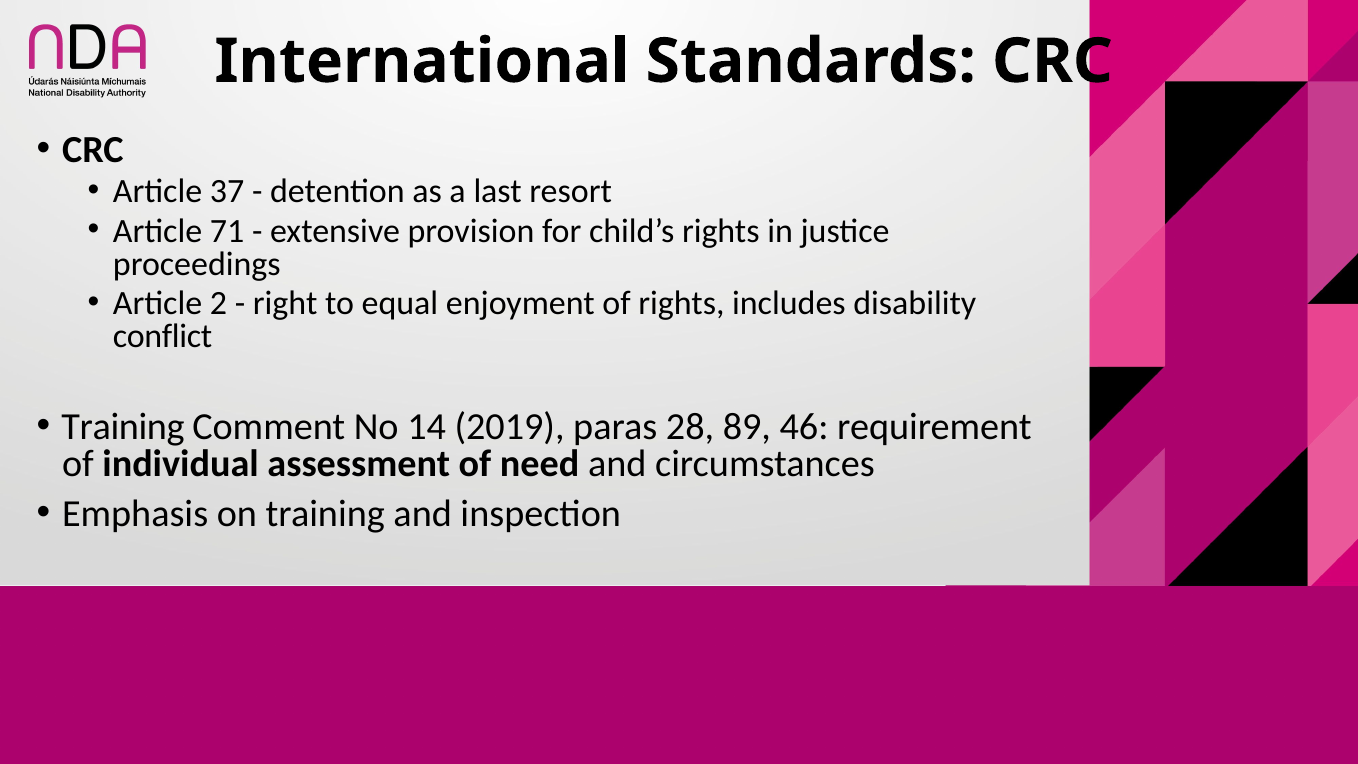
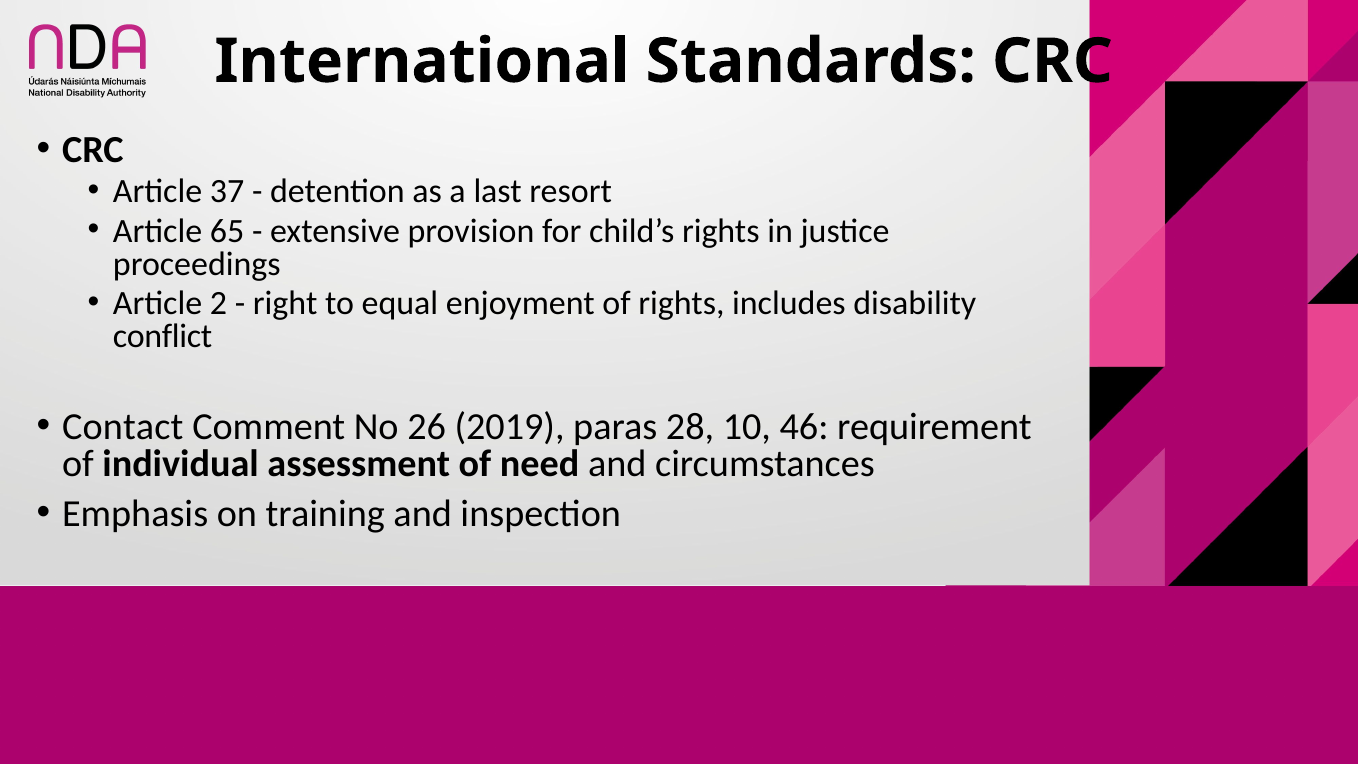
71: 71 -> 65
Training at (123, 427): Training -> Contact
14: 14 -> 26
89: 89 -> 10
